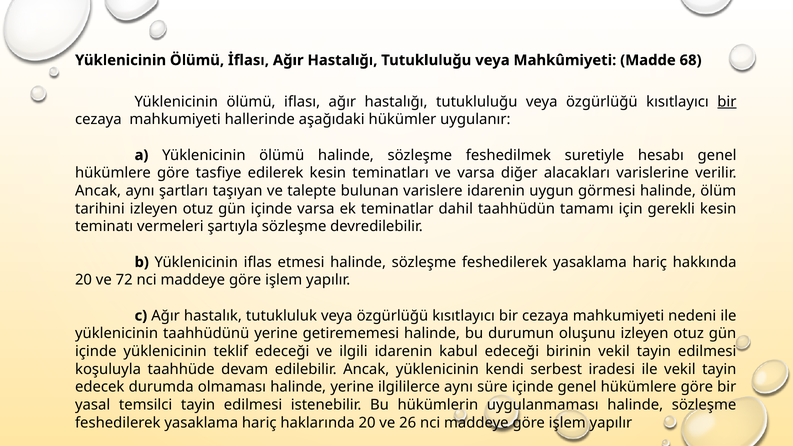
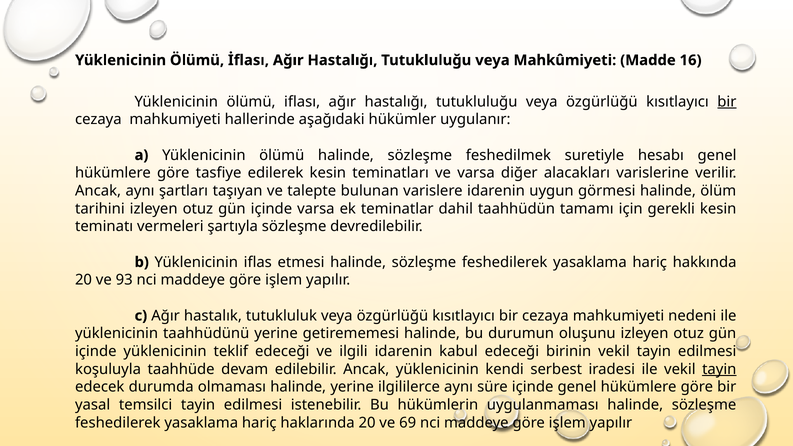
68: 68 -> 16
72: 72 -> 93
tayin at (719, 369) underline: none -> present
26: 26 -> 69
